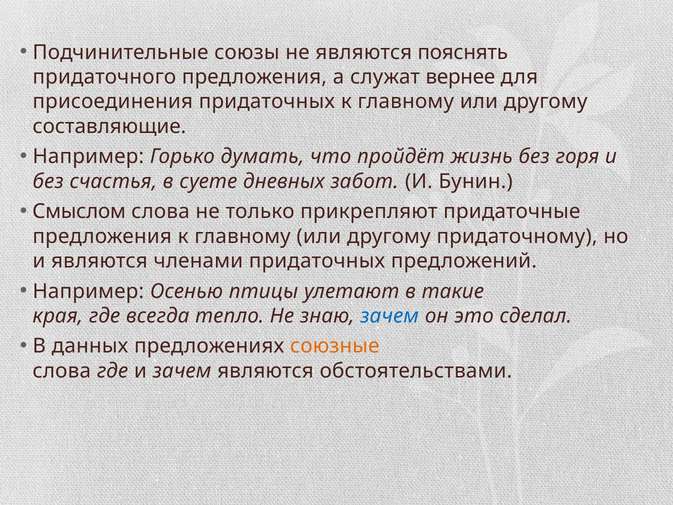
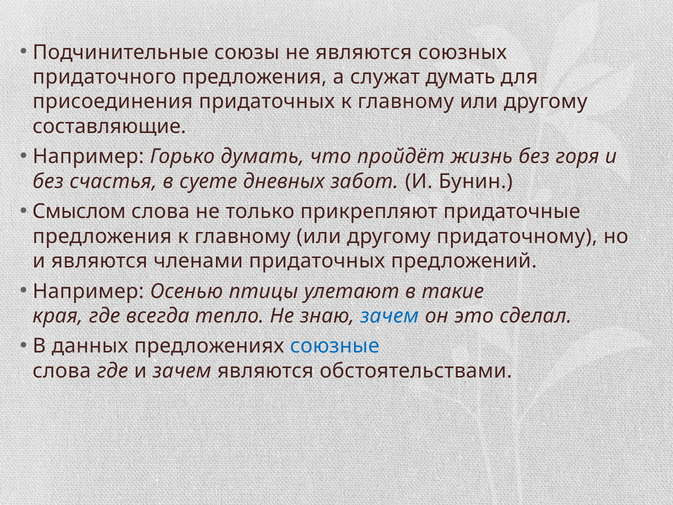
пояснять: пояснять -> союзных
служат вернее: вернее -> думать
союзные colour: orange -> blue
